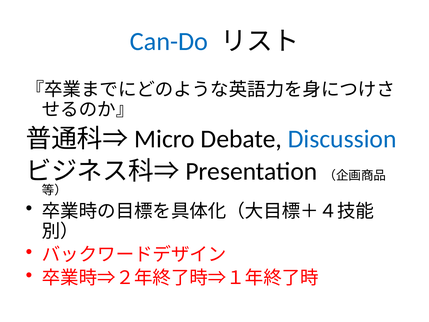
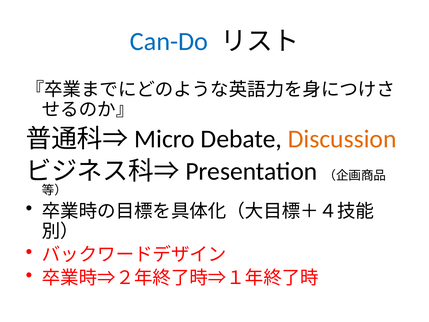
Discussion colour: blue -> orange
